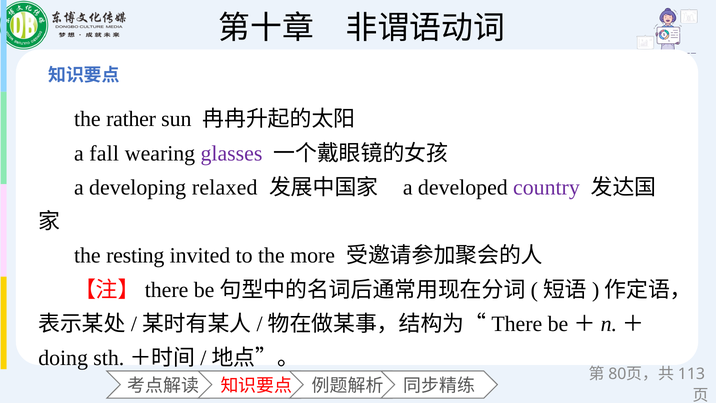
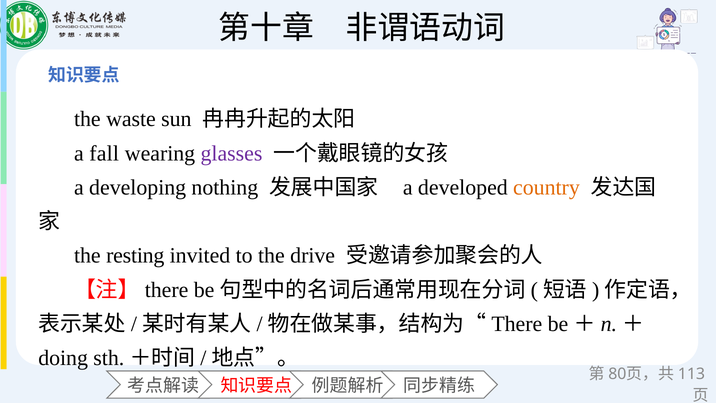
rather: rather -> waste
relaxed: relaxed -> nothing
country colour: purple -> orange
more: more -> drive
